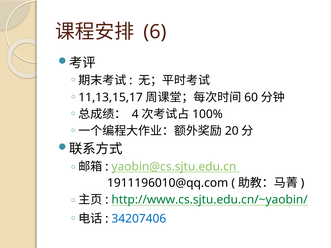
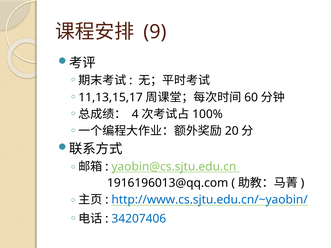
6: 6 -> 9
1911196010@qq.com: 1911196010@qq.com -> 1916196013@qq.com
http://www.cs.sjtu.edu.cn/~yaobin/ colour: green -> blue
